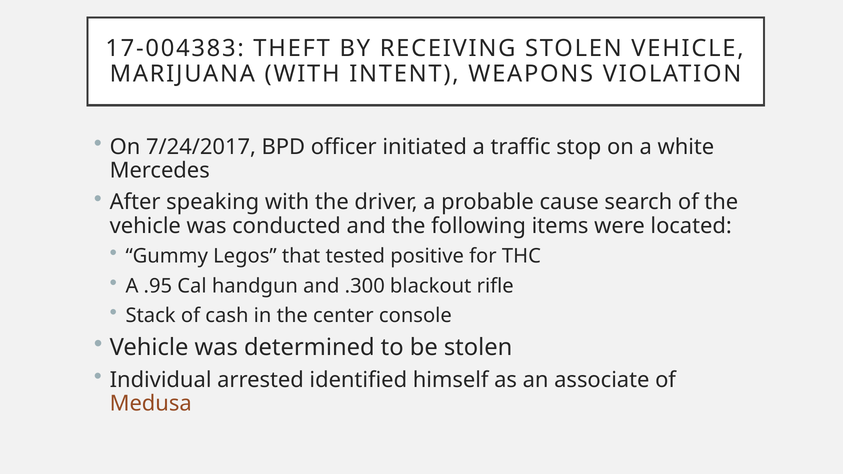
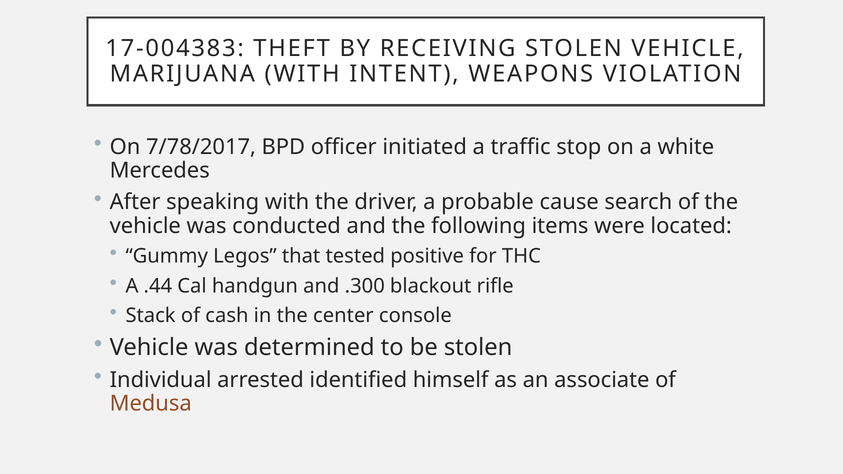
7/24/2017: 7/24/2017 -> 7/78/2017
.95: .95 -> .44
